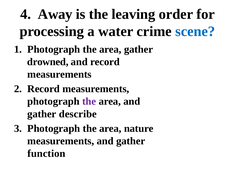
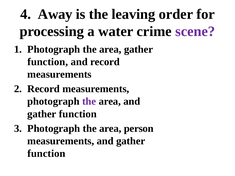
scene colour: blue -> purple
drowned at (48, 62): drowned -> function
describe at (78, 114): describe -> function
nature: nature -> person
